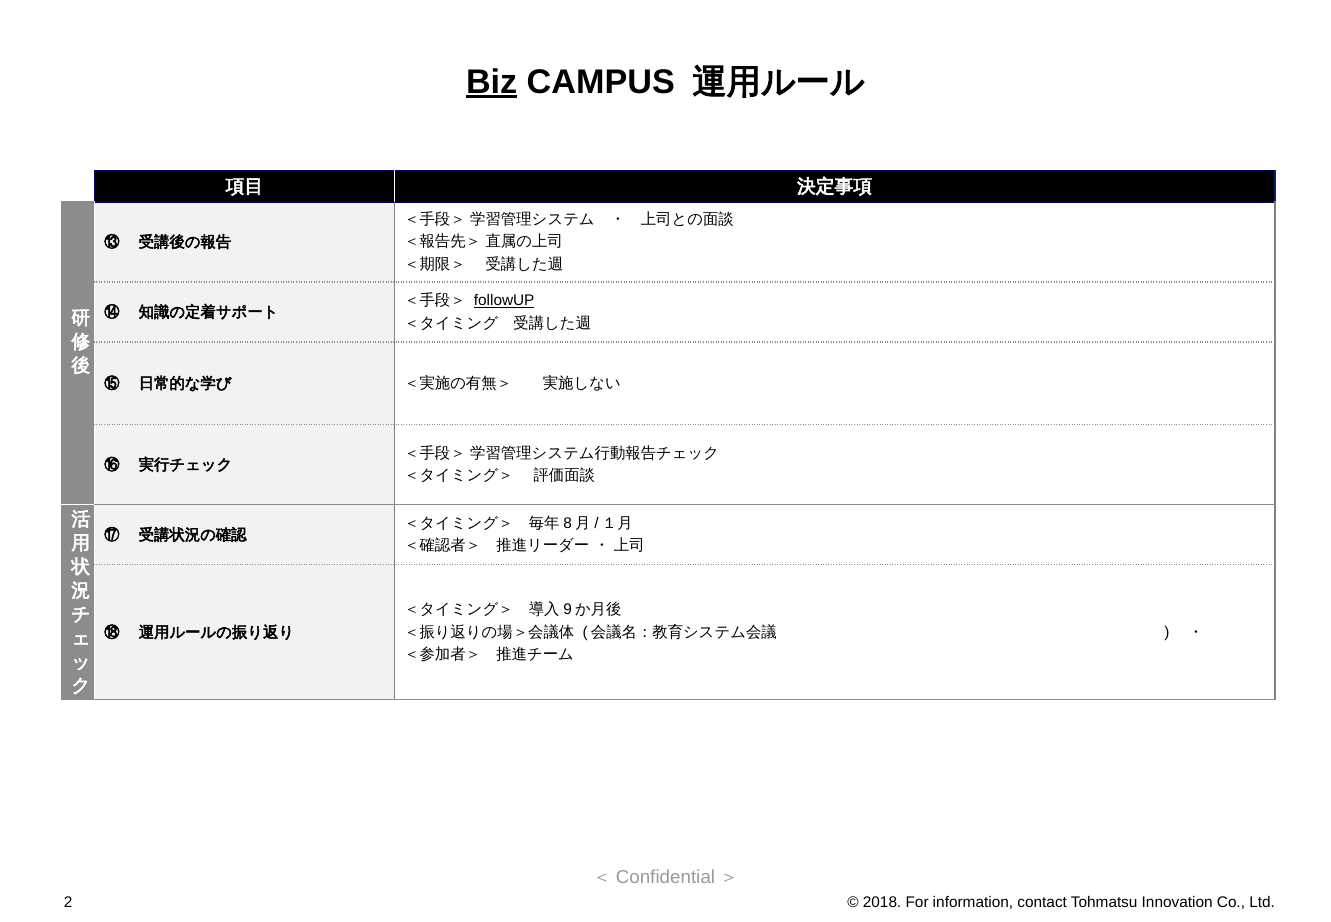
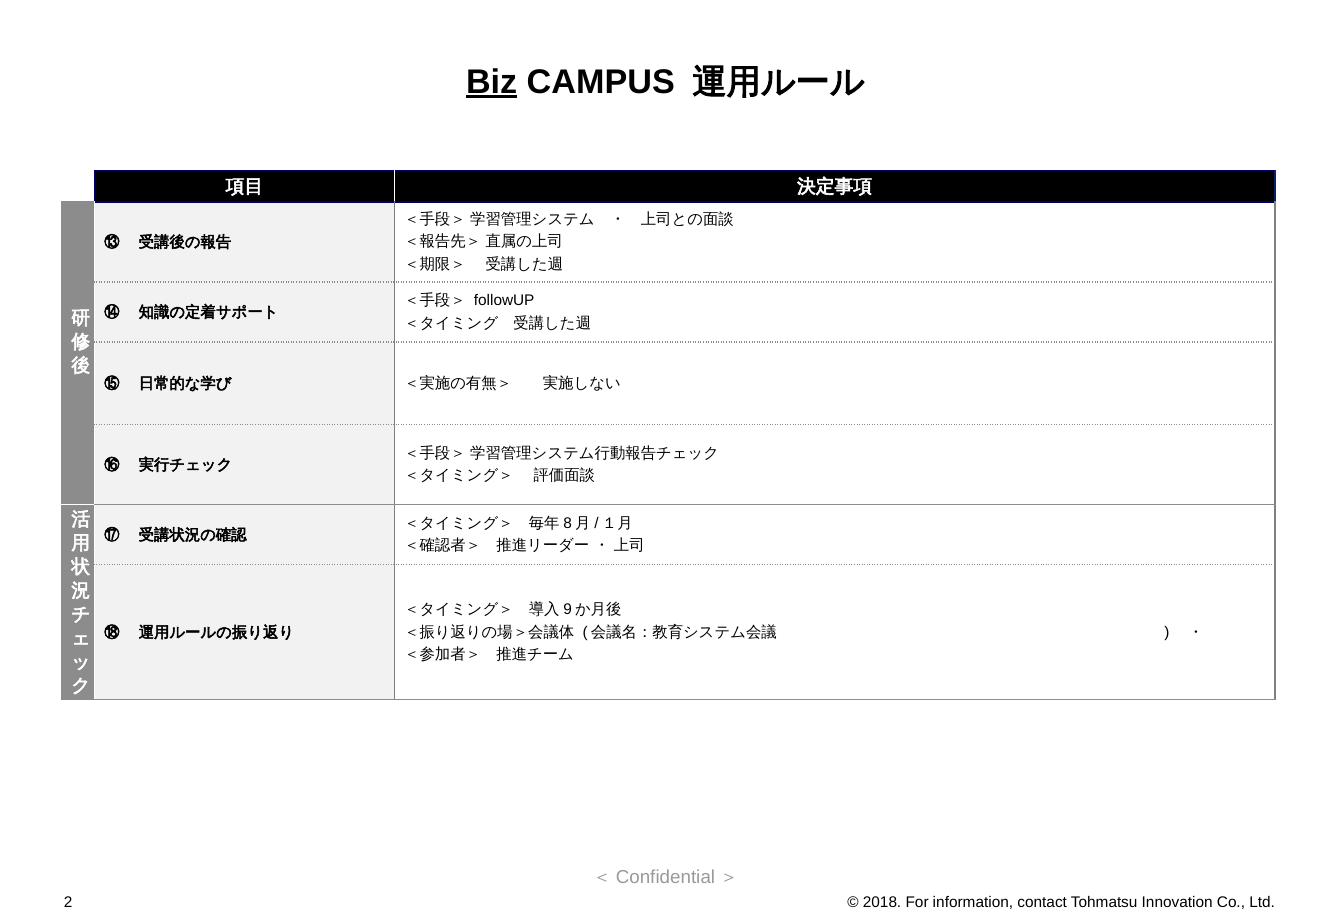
followUP underline: present -> none
